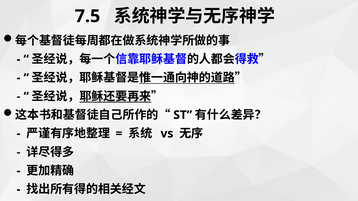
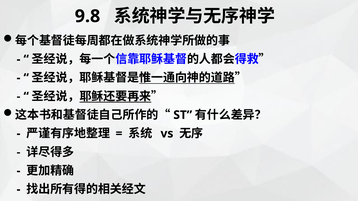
7.5: 7.5 -> 9.8
